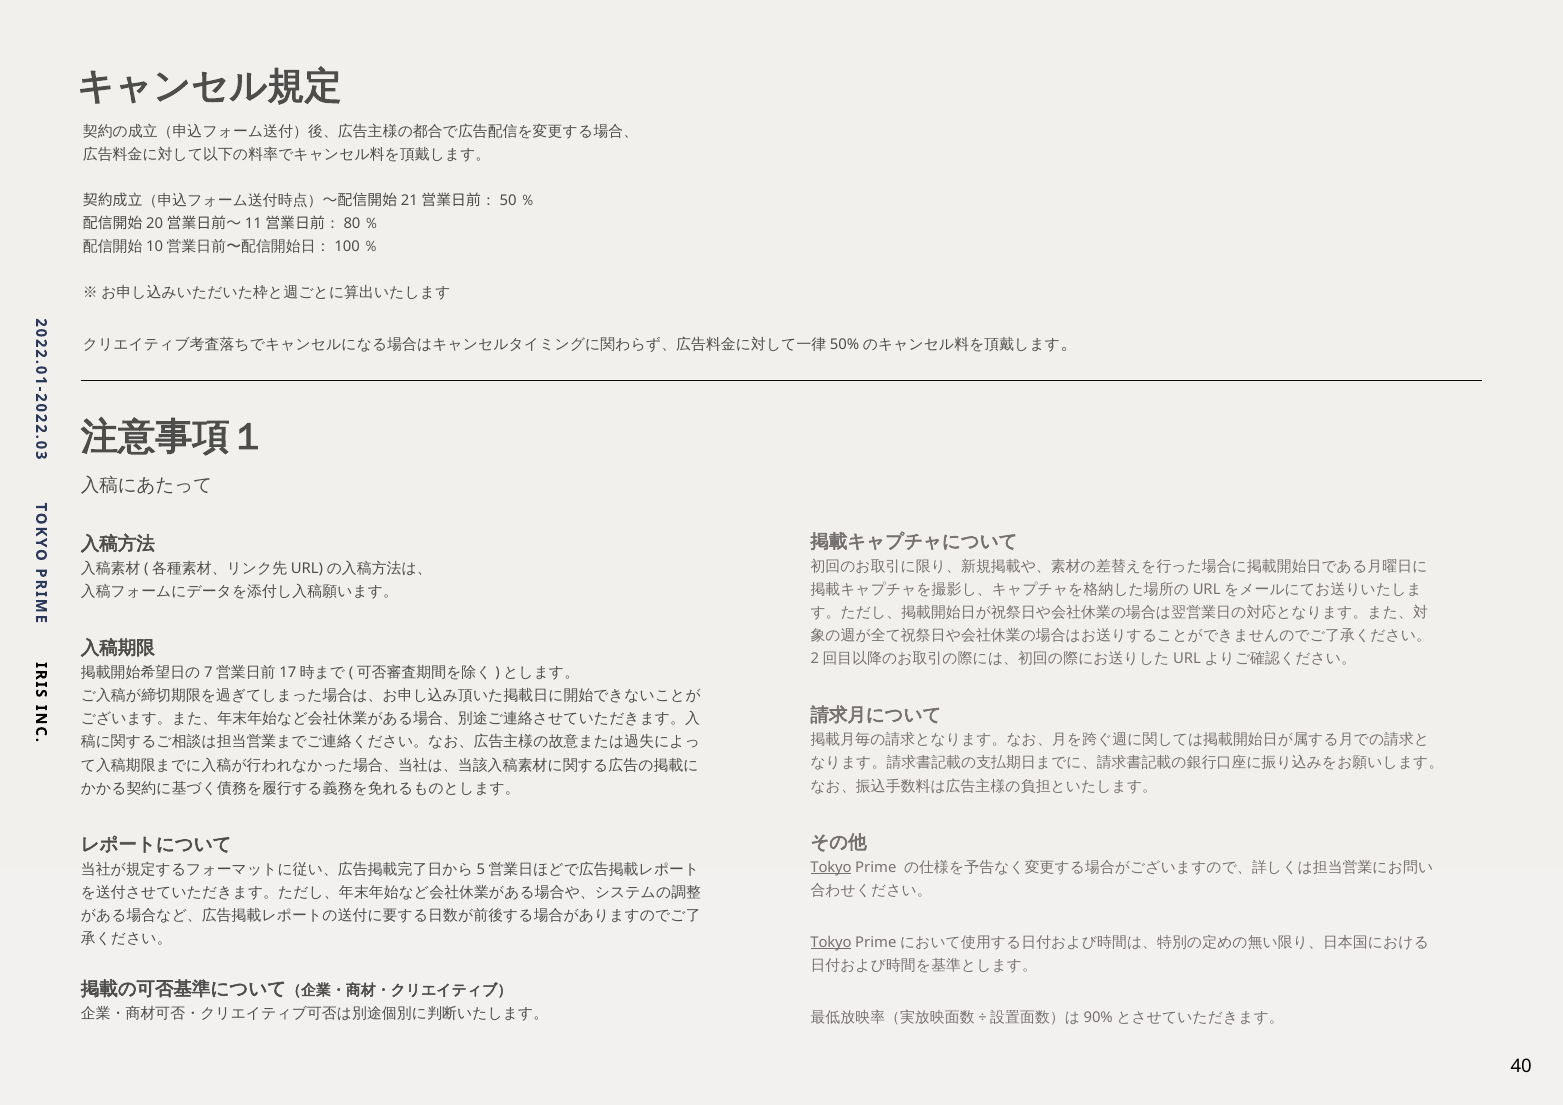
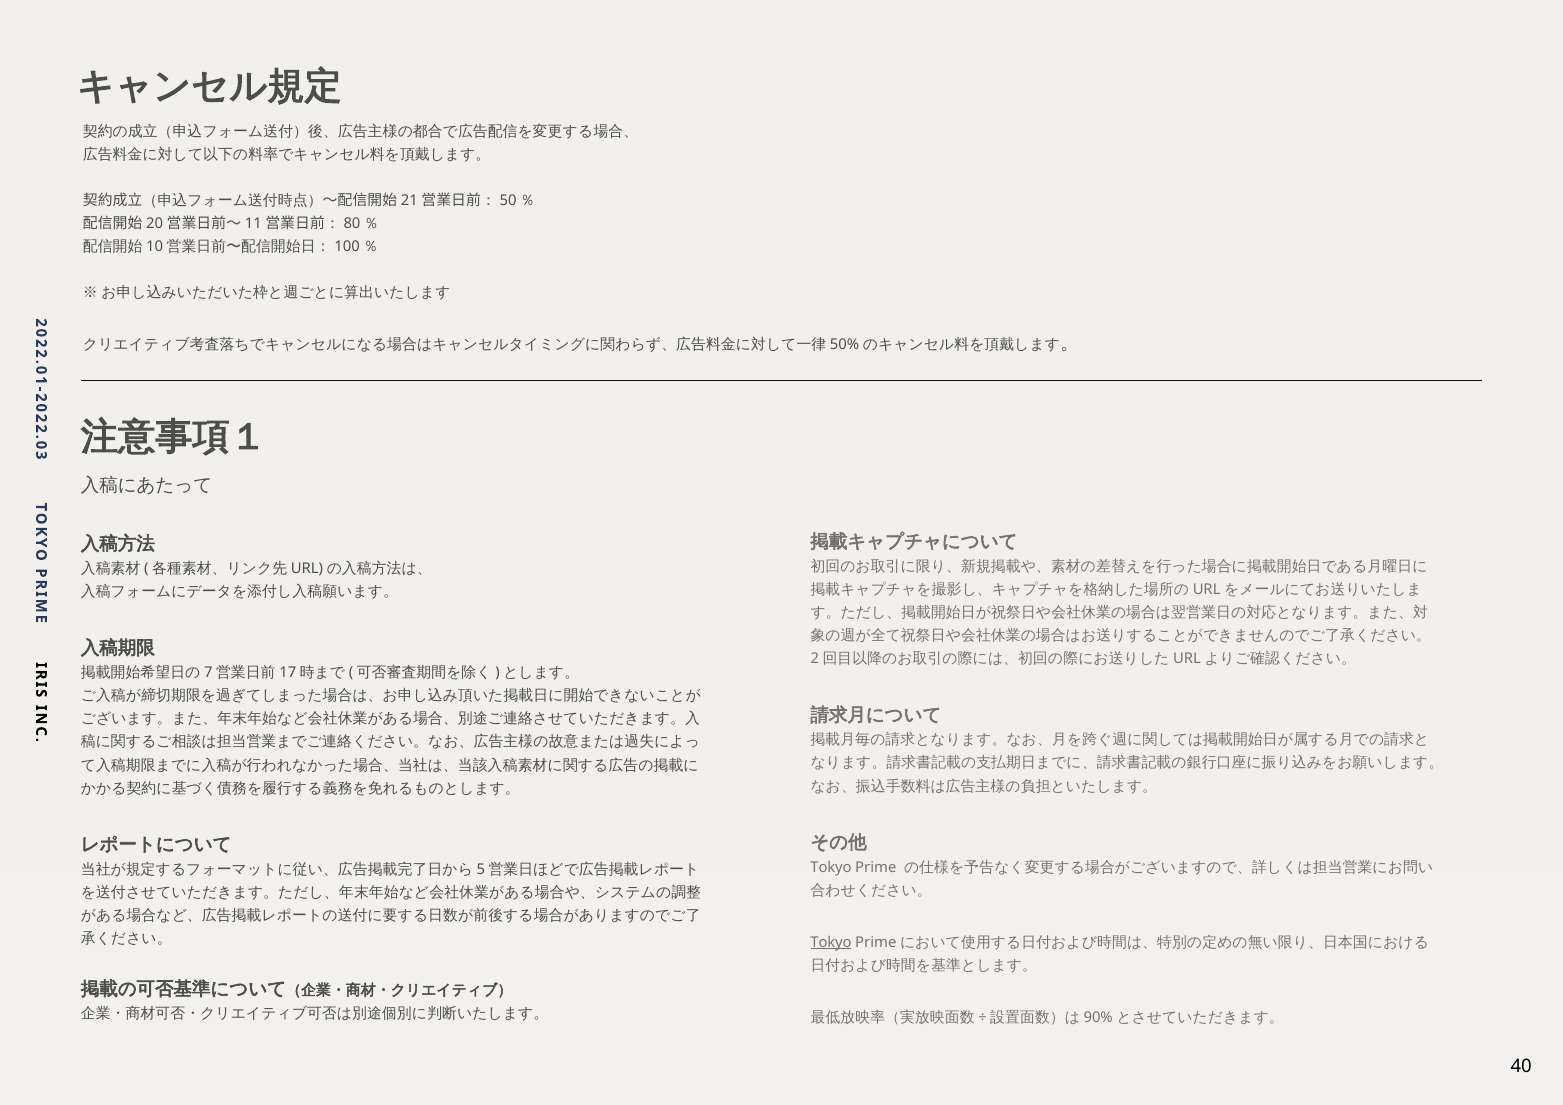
Tokyo at (831, 867) underline: present -> none
